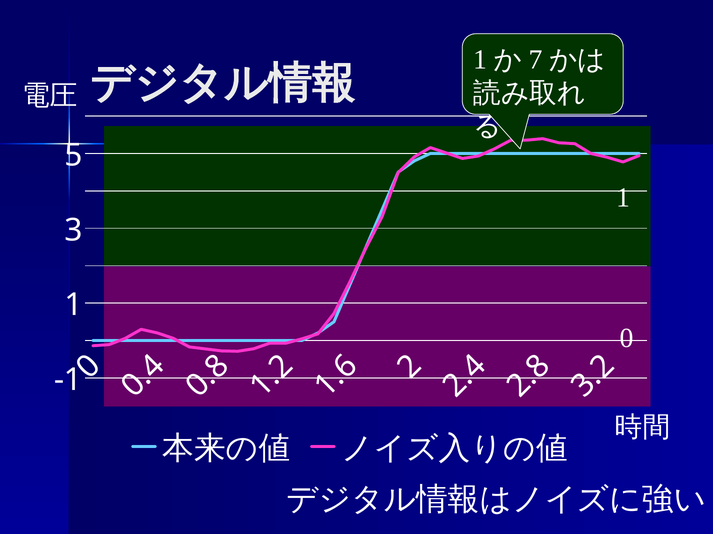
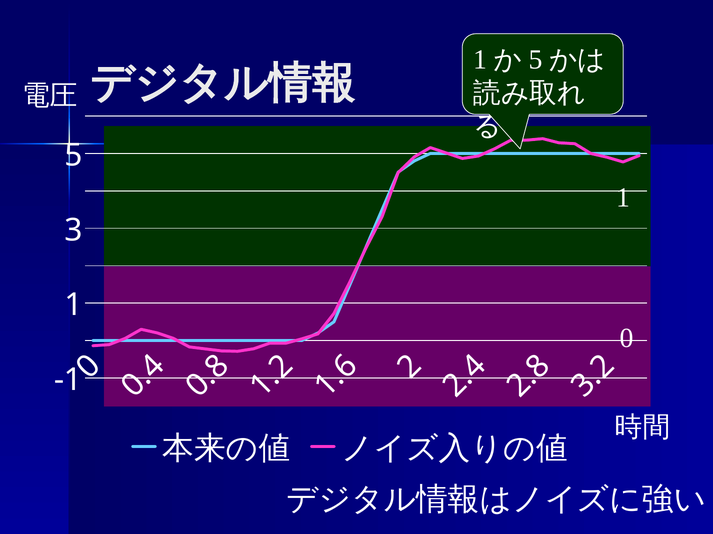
7 at (536, 60): 7 -> 5
